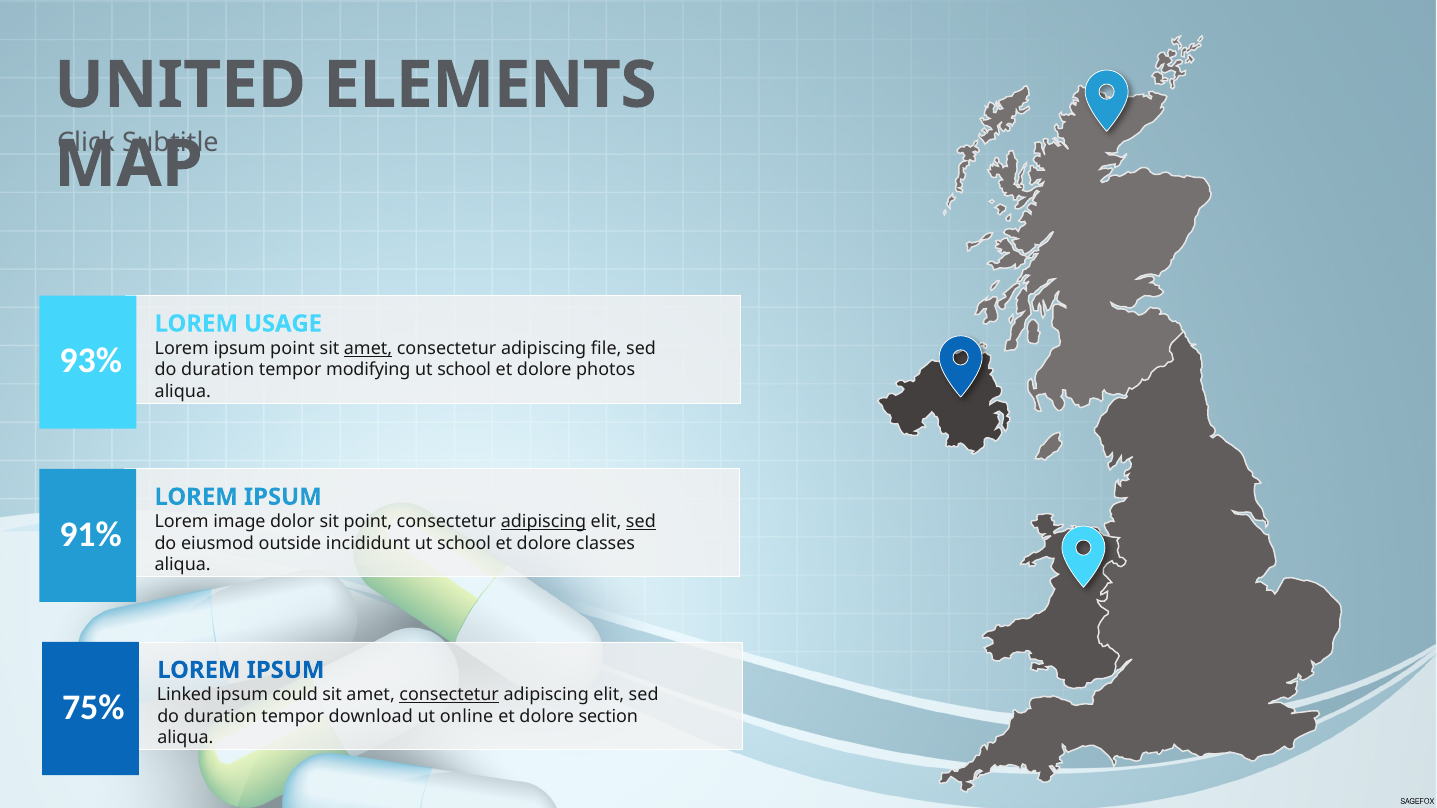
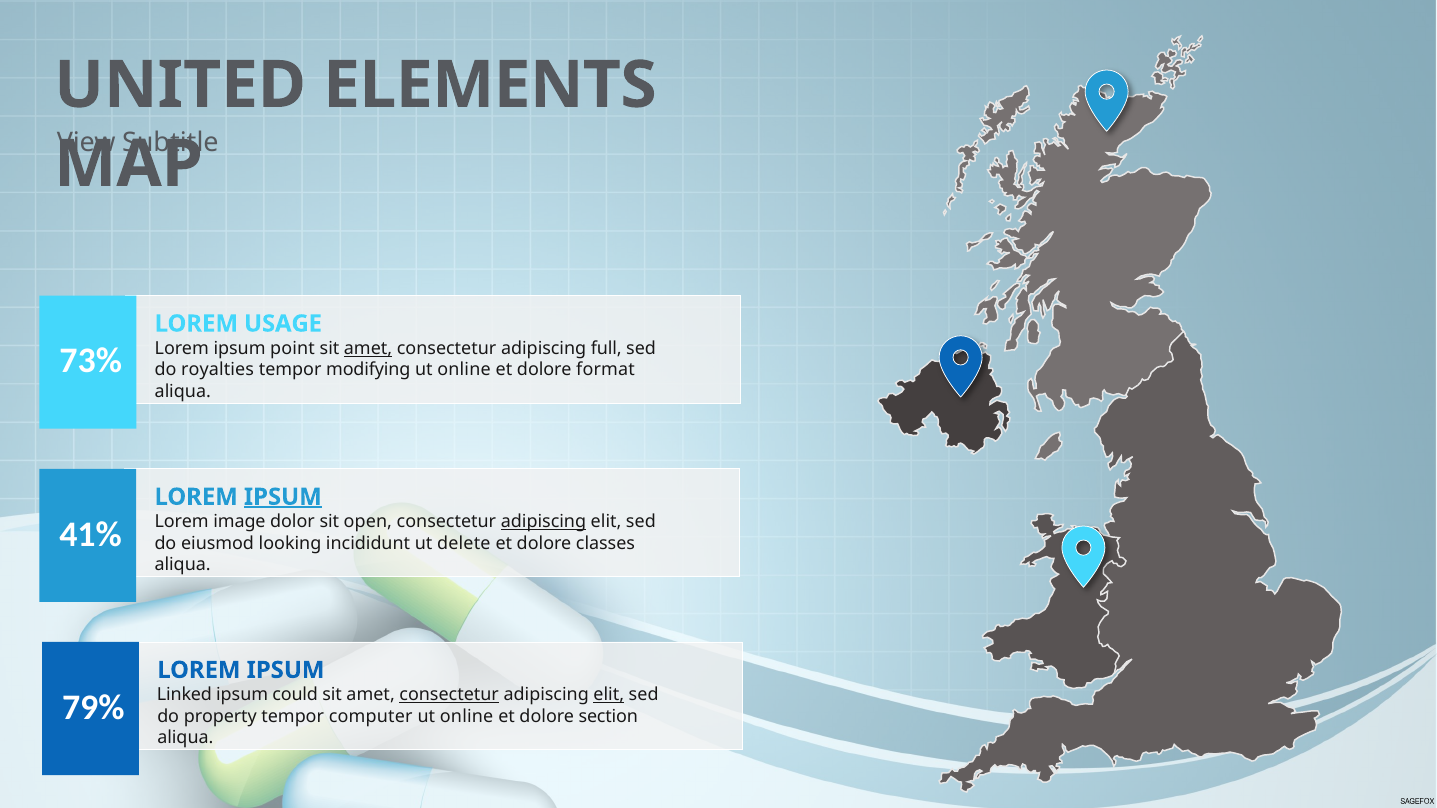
Click: Click -> View
file: file -> full
93%: 93% -> 73%
duration at (218, 370): duration -> royalties
school at (464, 370): school -> online
photos: photos -> format
IPSUM at (283, 497) underline: none -> present
sit point: point -> open
sed at (641, 522) underline: present -> none
91%: 91% -> 41%
outside: outside -> looking
incididunt ut school: school -> delete
elit at (609, 695) underline: none -> present
75%: 75% -> 79%
duration at (220, 717): duration -> property
download: download -> computer
